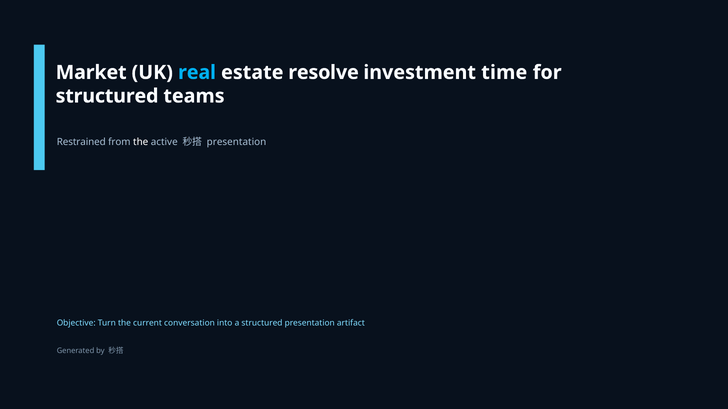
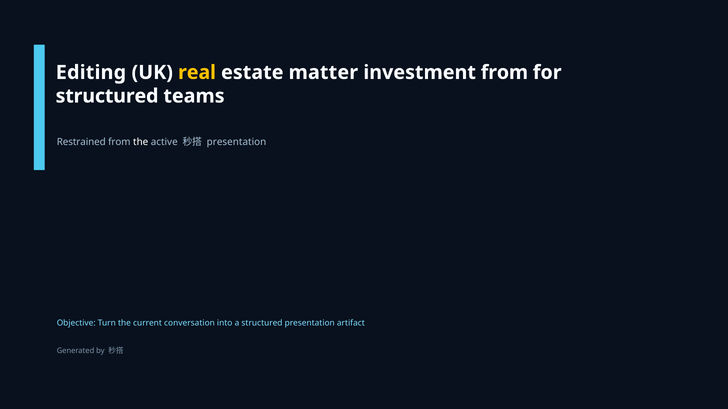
Market: Market -> Editing
real colour: light blue -> yellow
resolve: resolve -> matter
investment time: time -> from
